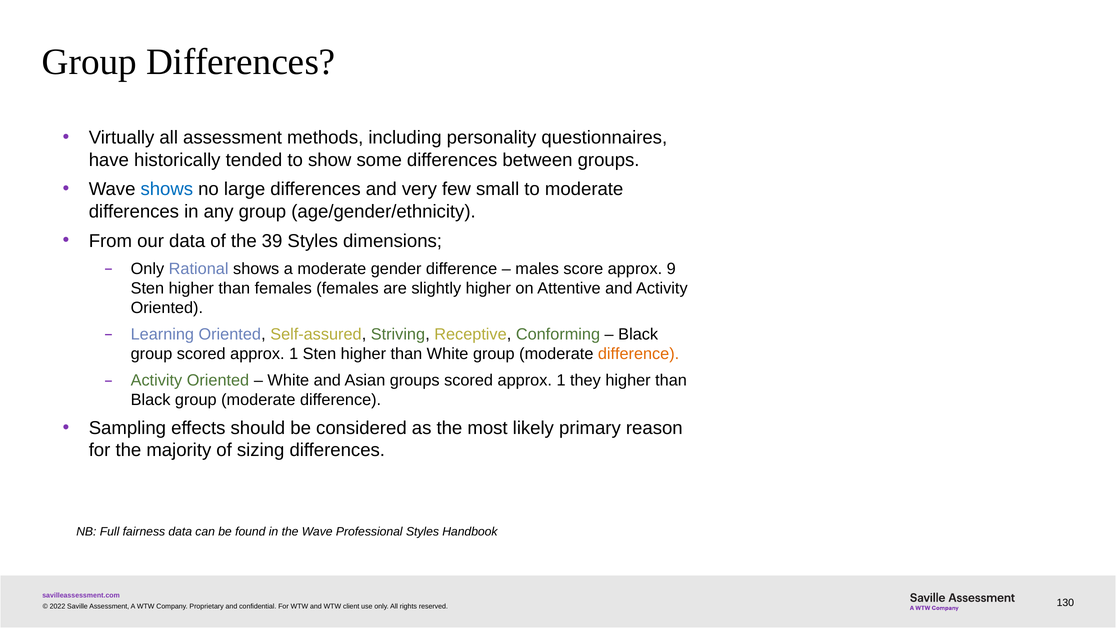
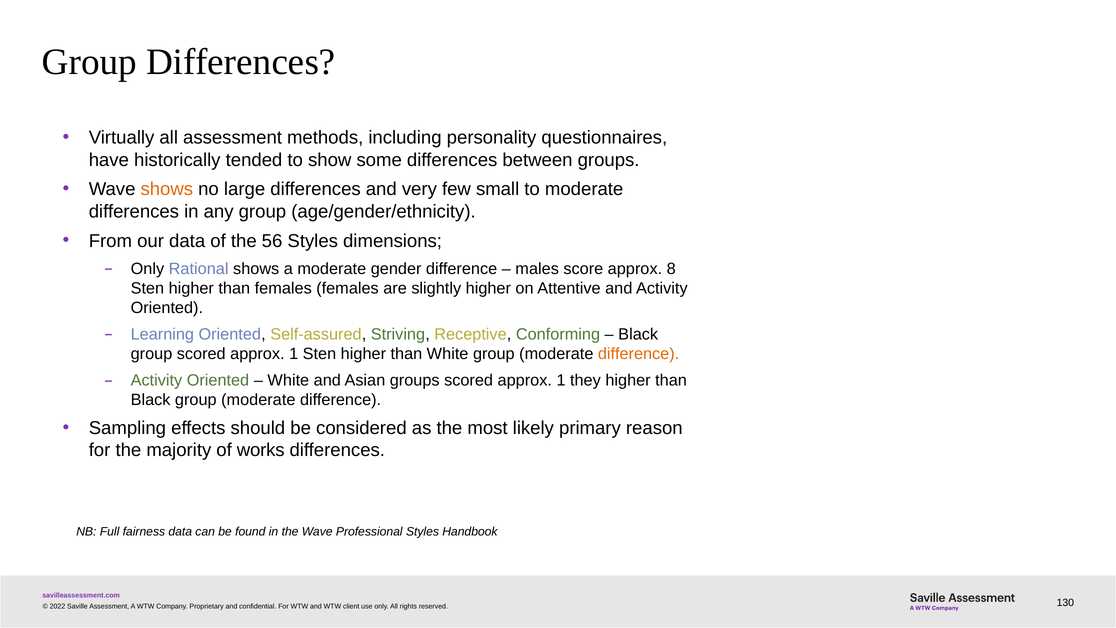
shows at (167, 189) colour: blue -> orange
39: 39 -> 56
9: 9 -> 8
sizing: sizing -> works
